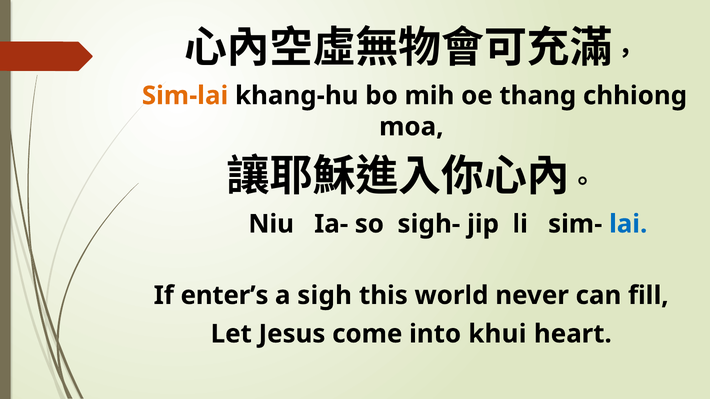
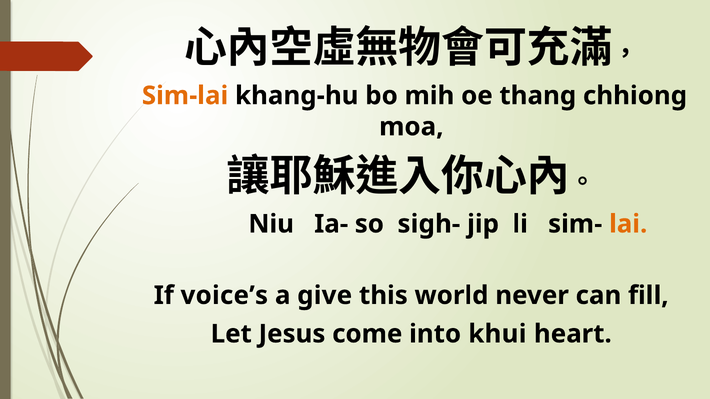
lai colour: blue -> orange
enter’s: enter’s -> voice’s
sigh: sigh -> give
